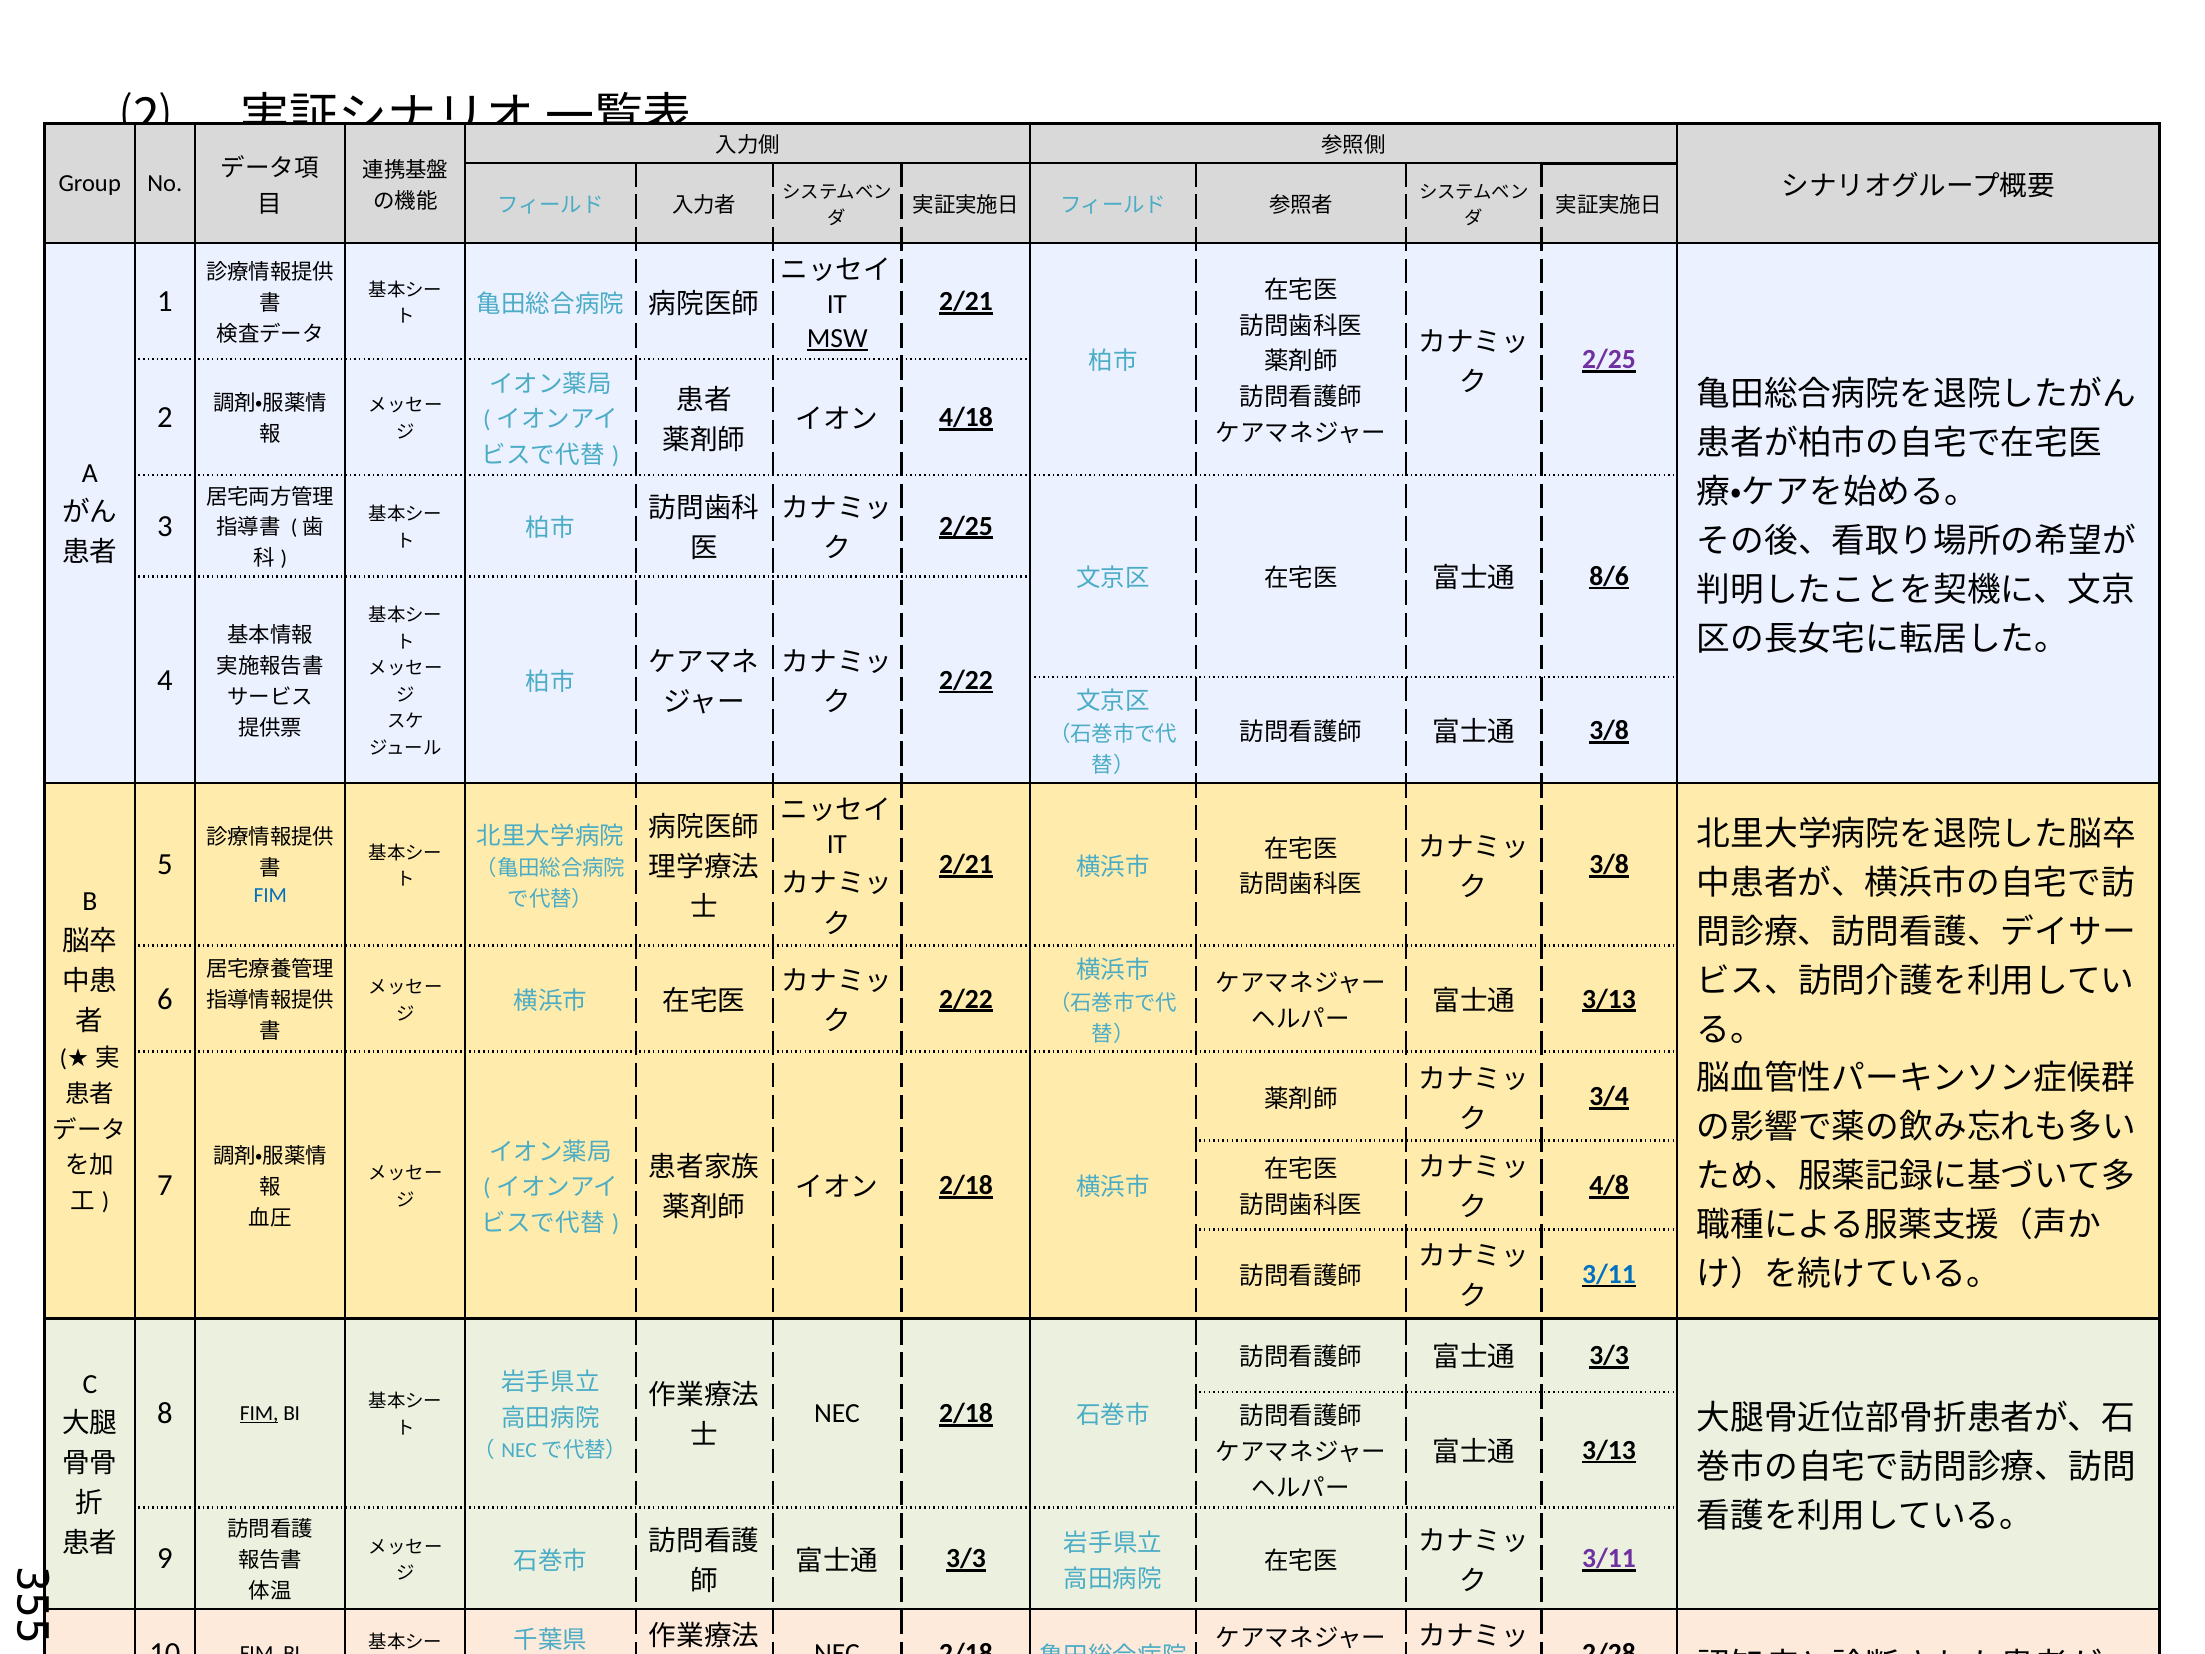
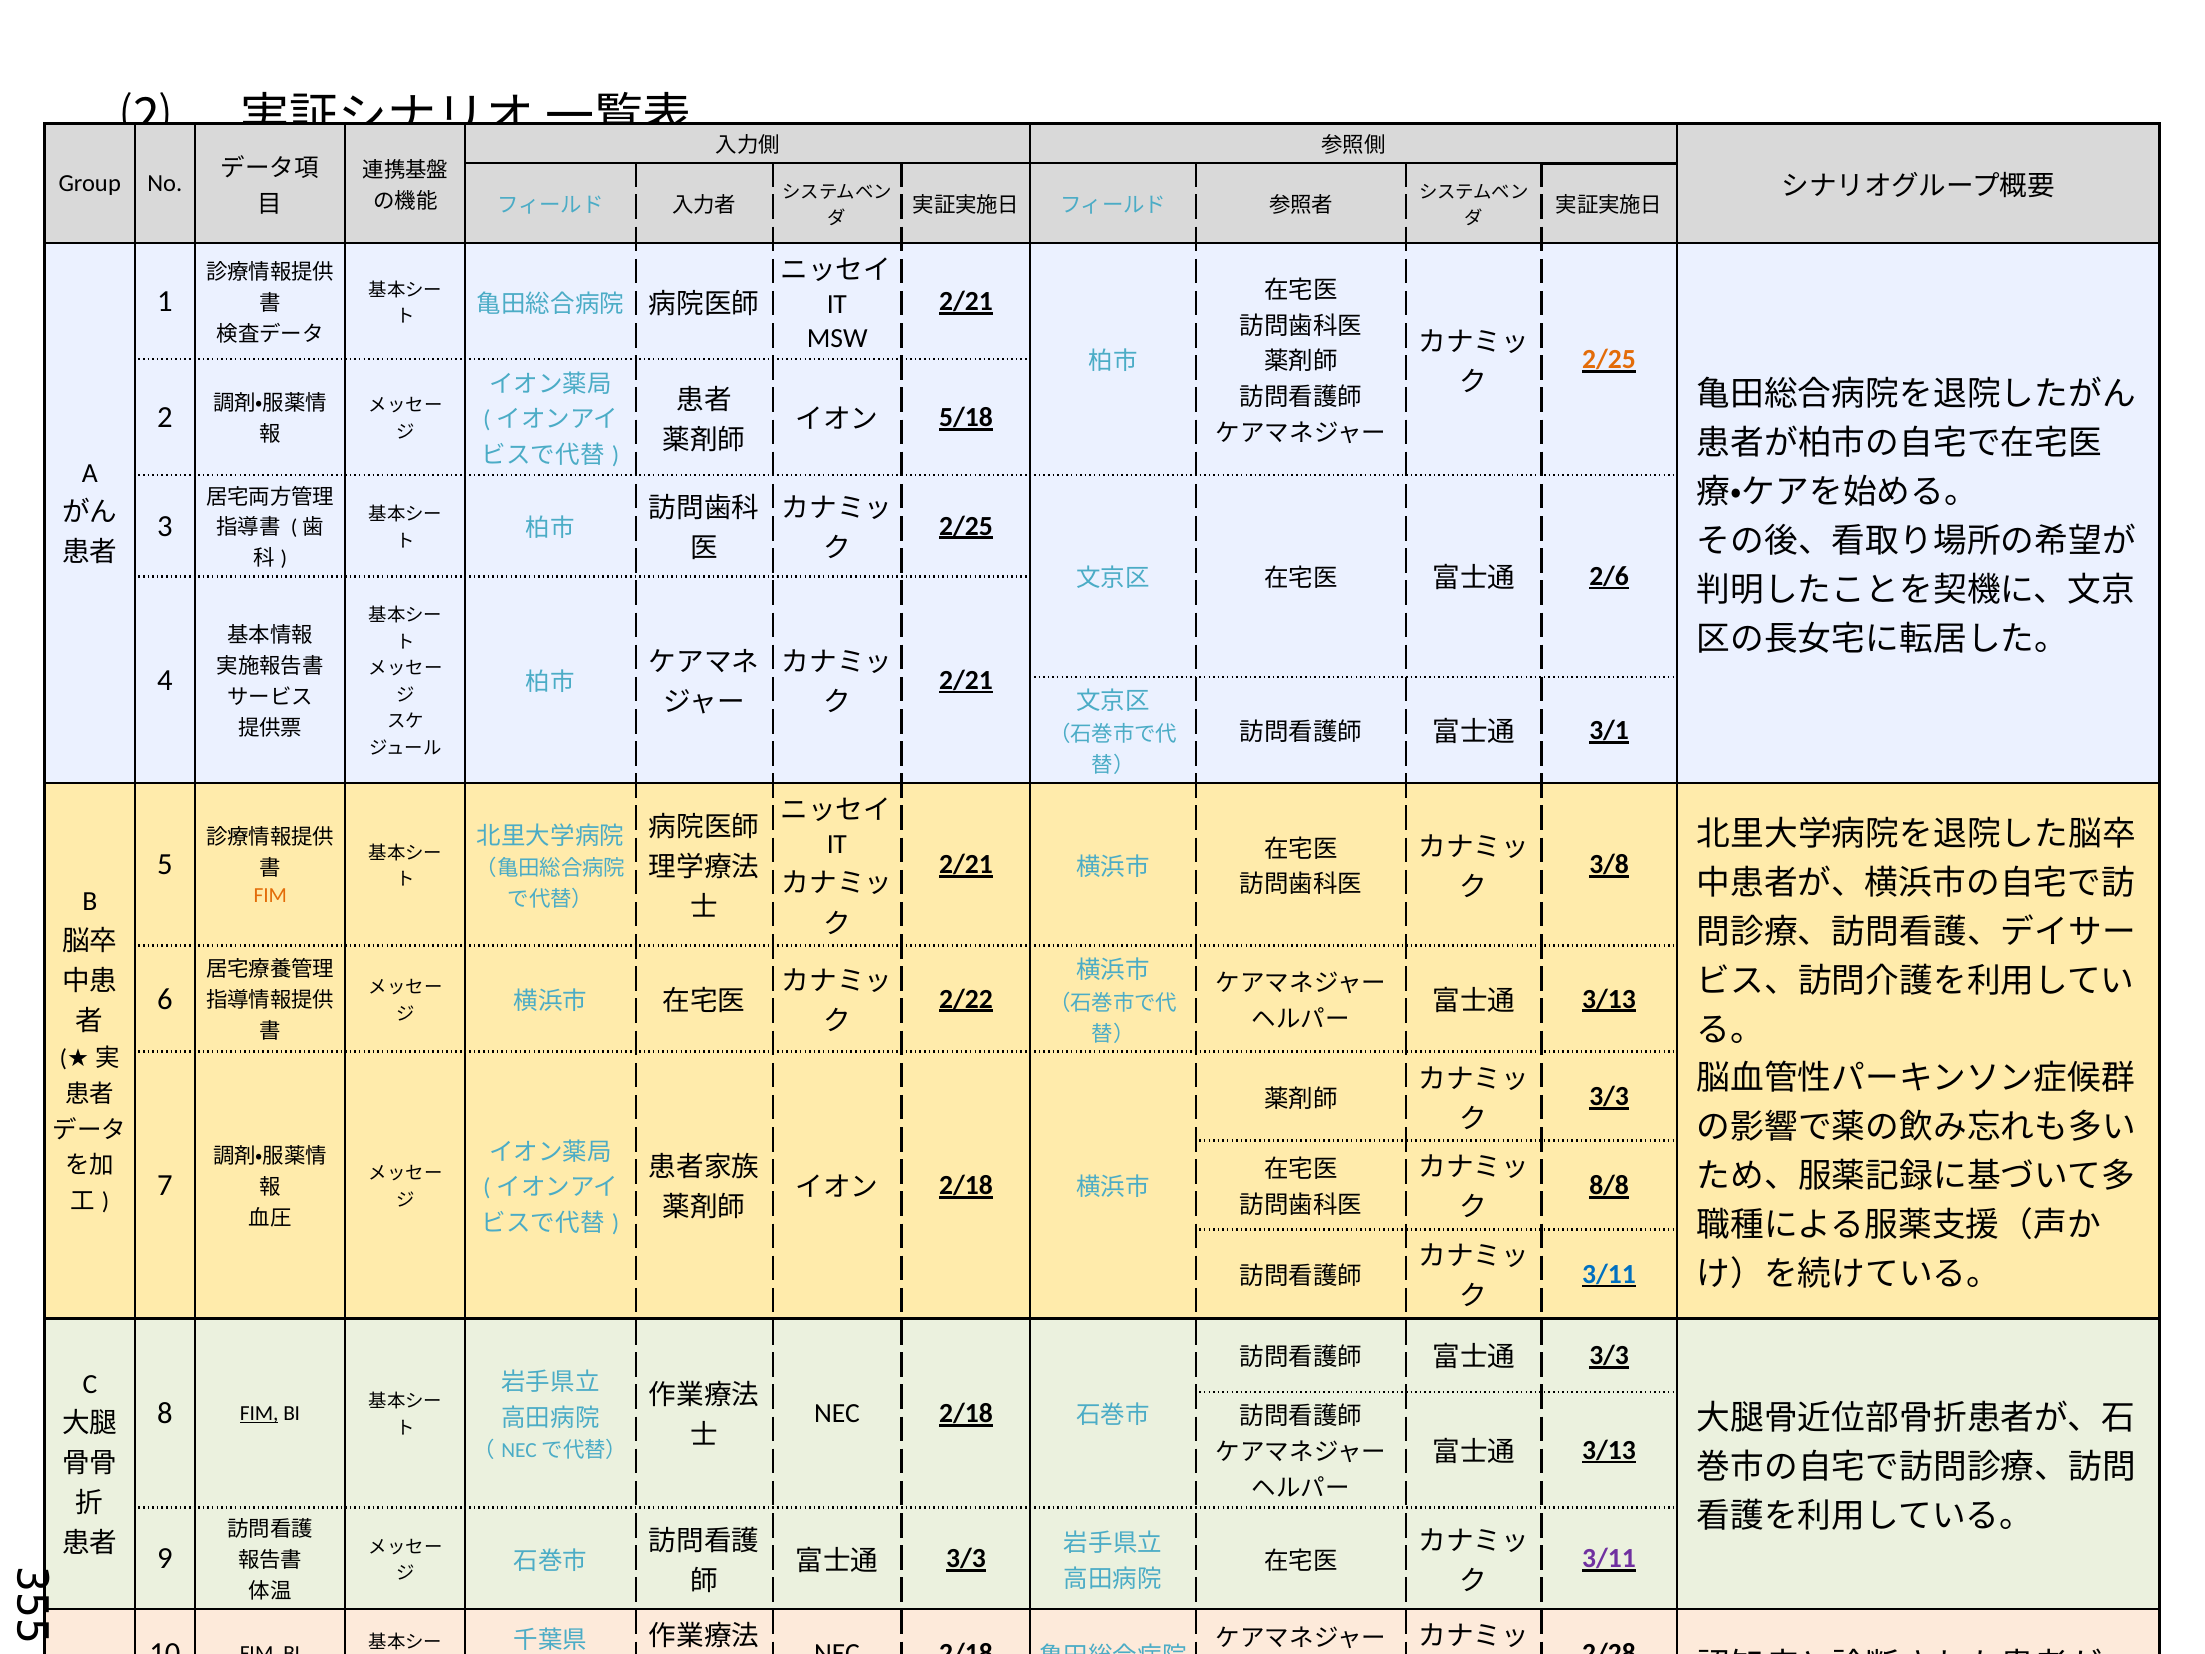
MSW underline: present -> none
2/25 at (1609, 359) colour: purple -> orange
4/18: 4/18 -> 5/18
8/6: 8/6 -> 2/6
2/22 at (966, 680): 2/22 -> 2/21
3/8 at (1609, 730): 3/8 -> 3/1
FIM at (270, 895) colour: blue -> orange
3/4 at (1609, 1096): 3/4 -> 3/3
4/8: 4/8 -> 8/8
